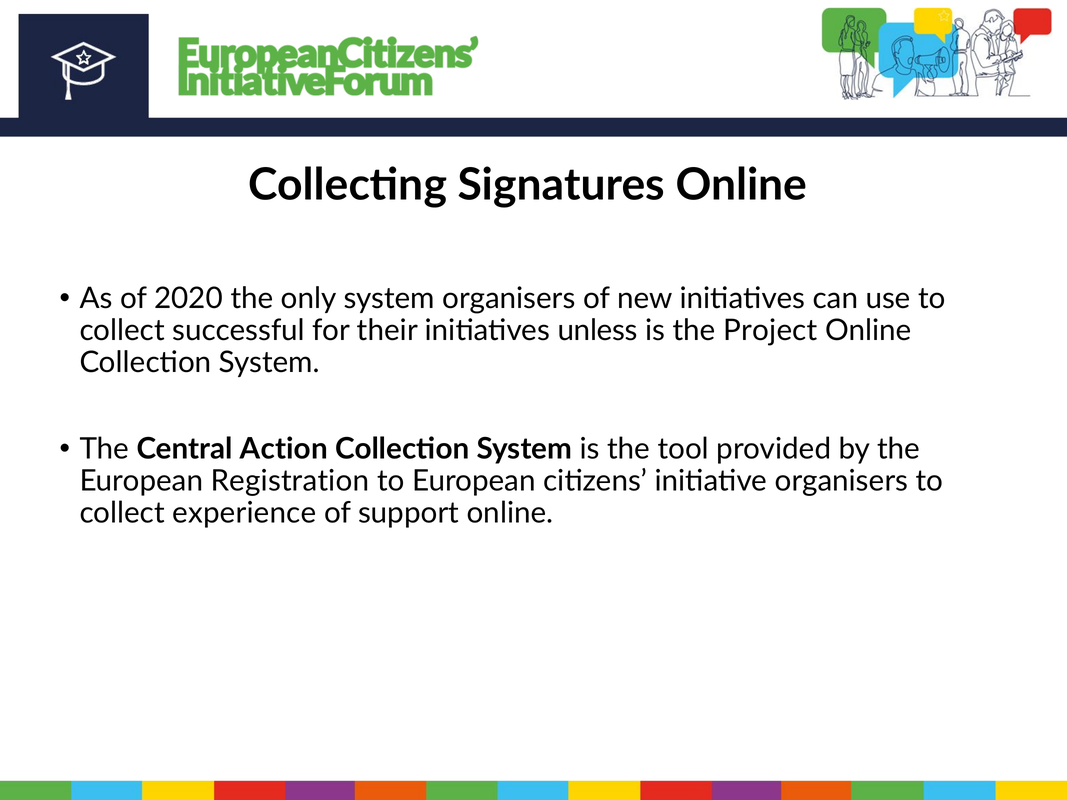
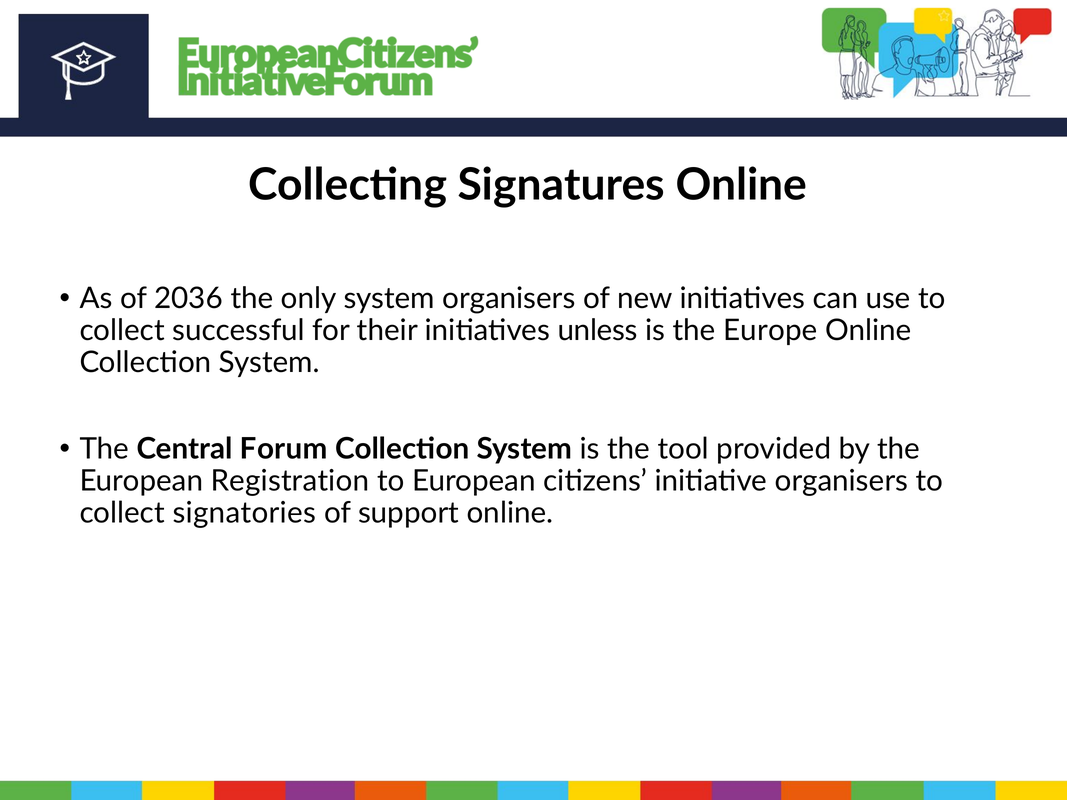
2020: 2020 -> 2036
Project: Project -> Europe
Action: Action -> Forum
experience: experience -> signatories
